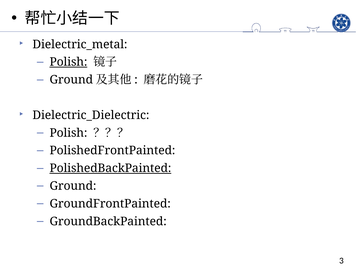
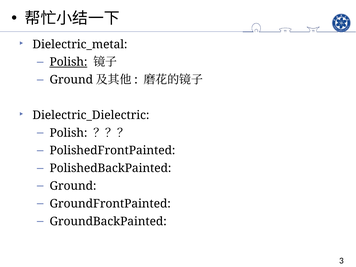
PolishedBackPainted underline: present -> none
